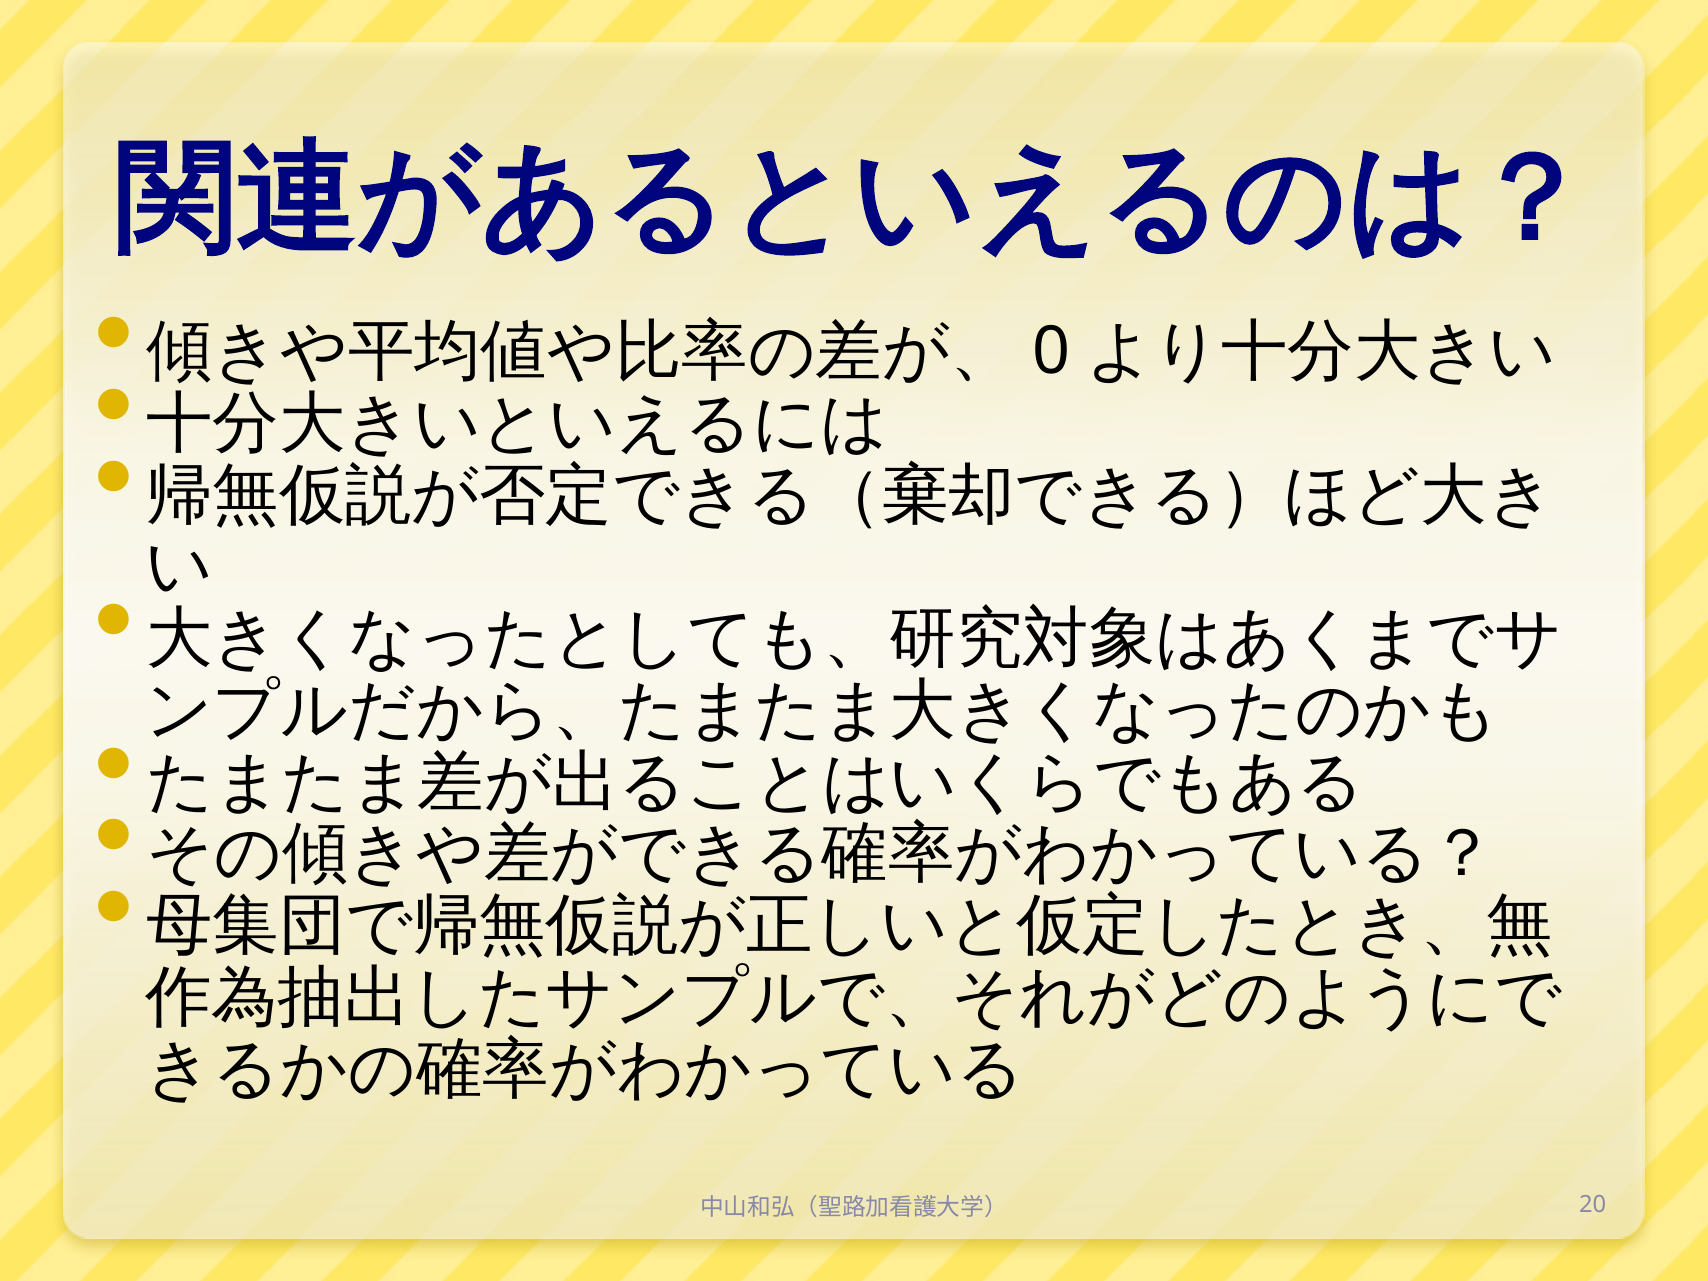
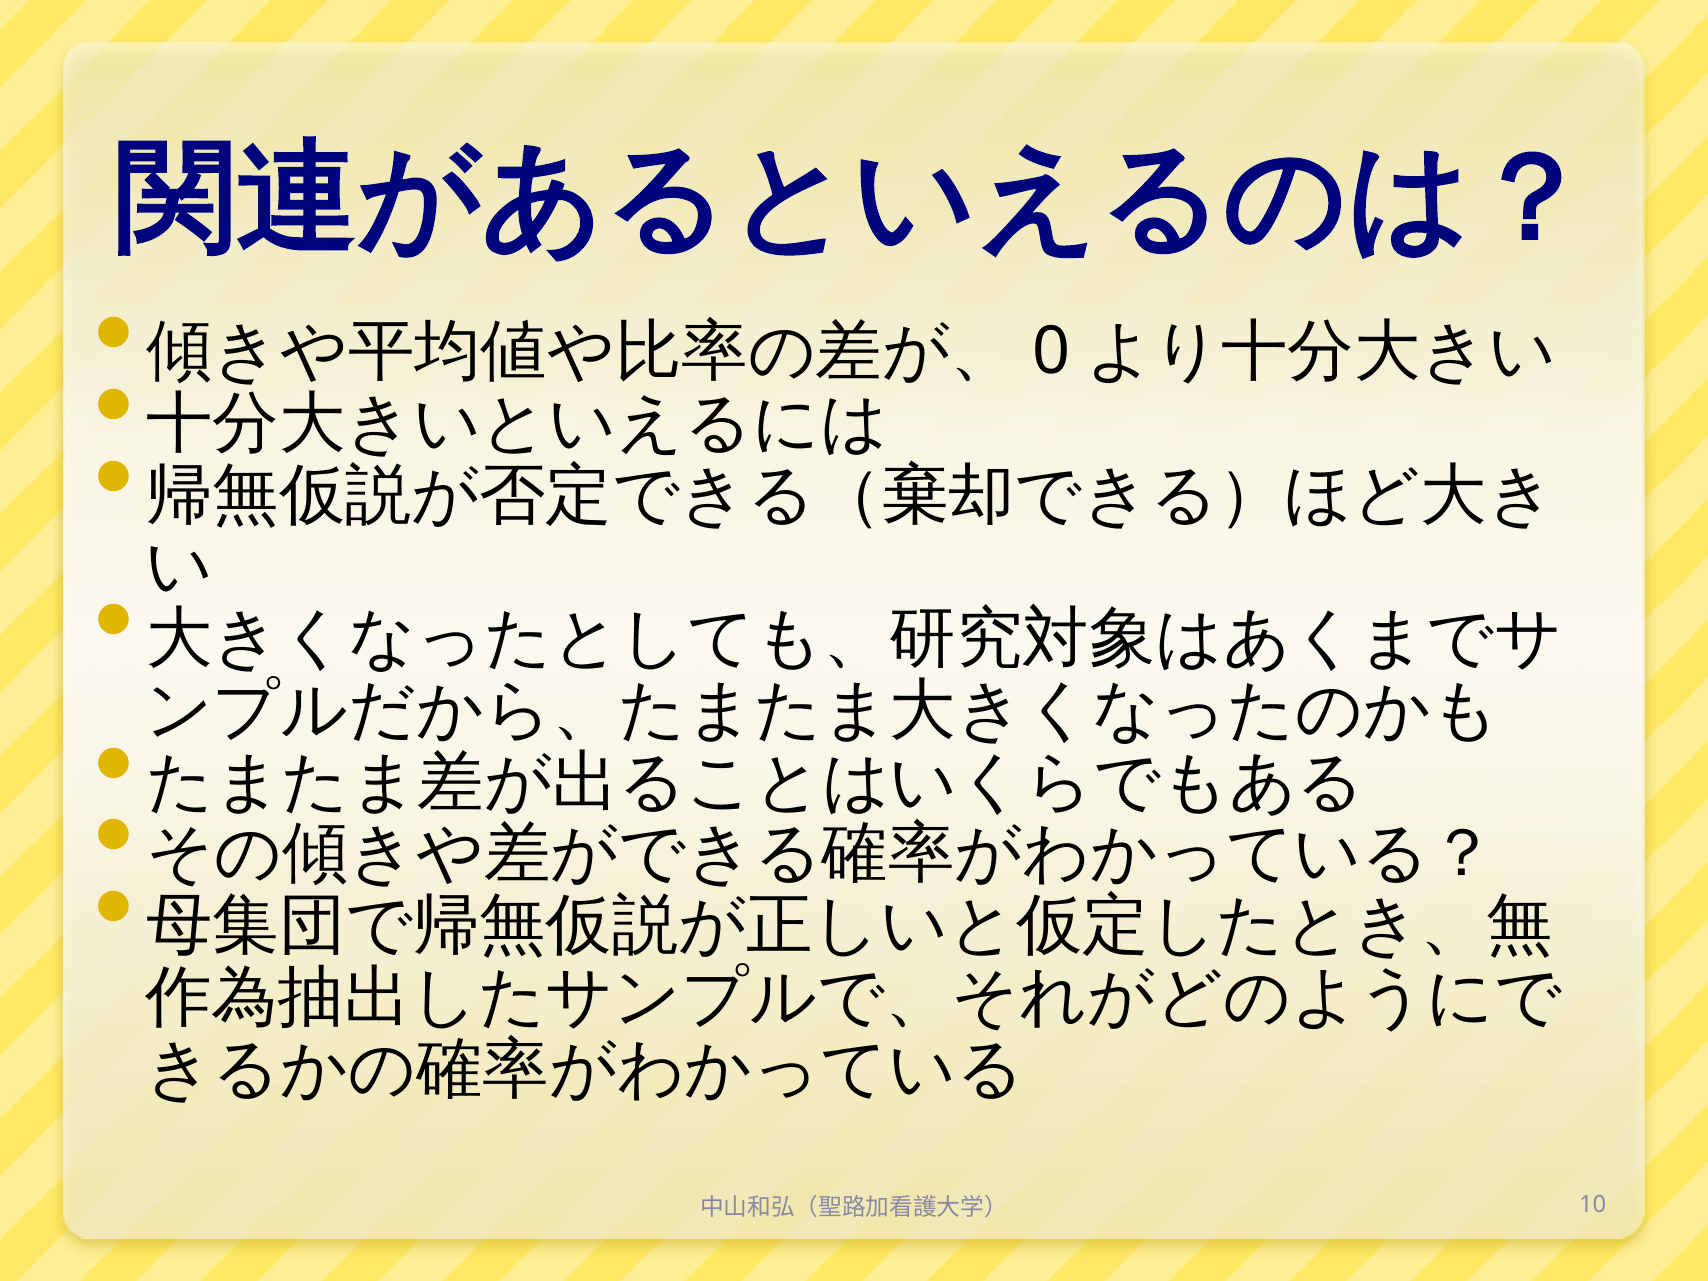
20: 20 -> 10
